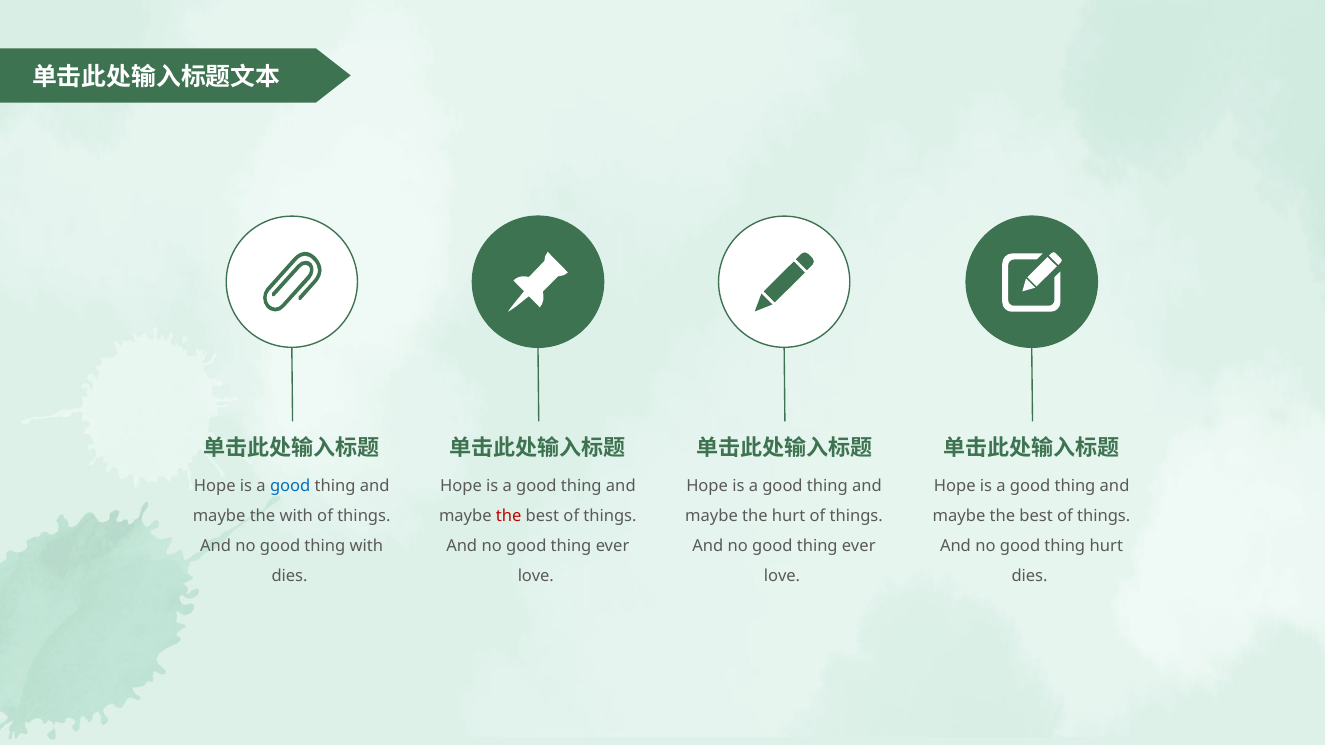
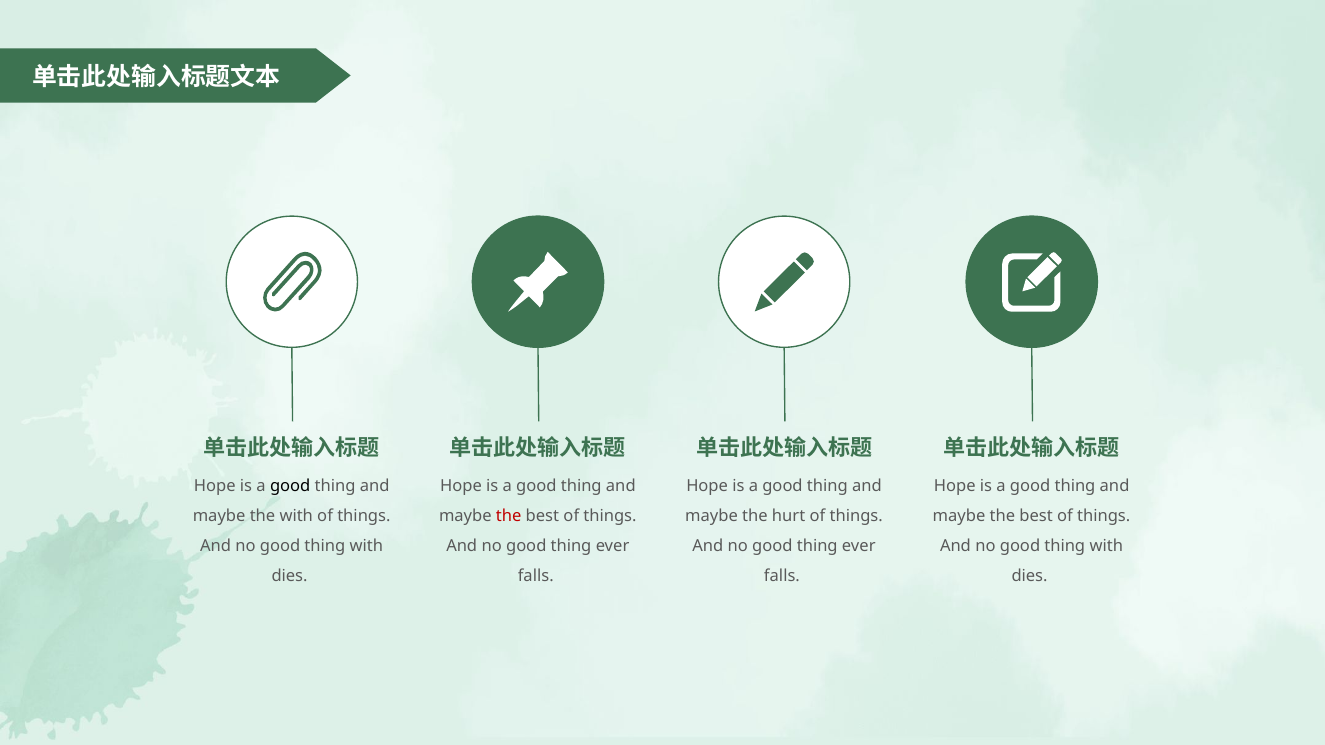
good at (290, 487) colour: blue -> black
hurt at (1106, 546): hurt -> with
love at (536, 576): love -> falls
love at (782, 576): love -> falls
